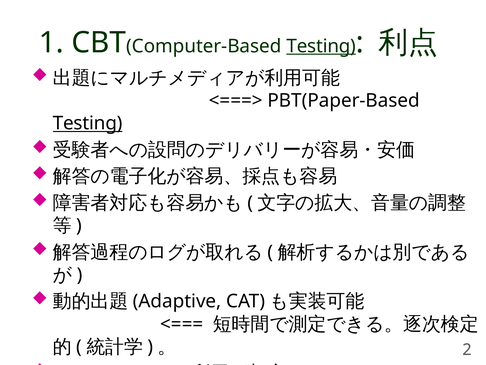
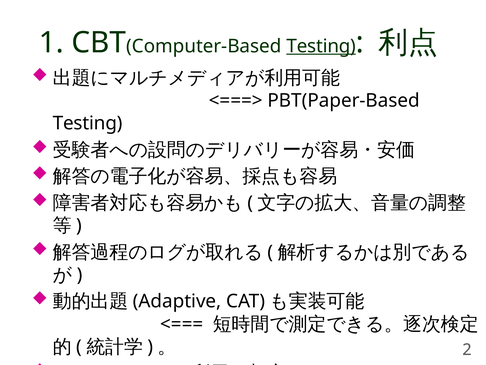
Testing at (88, 123) underline: present -> none
